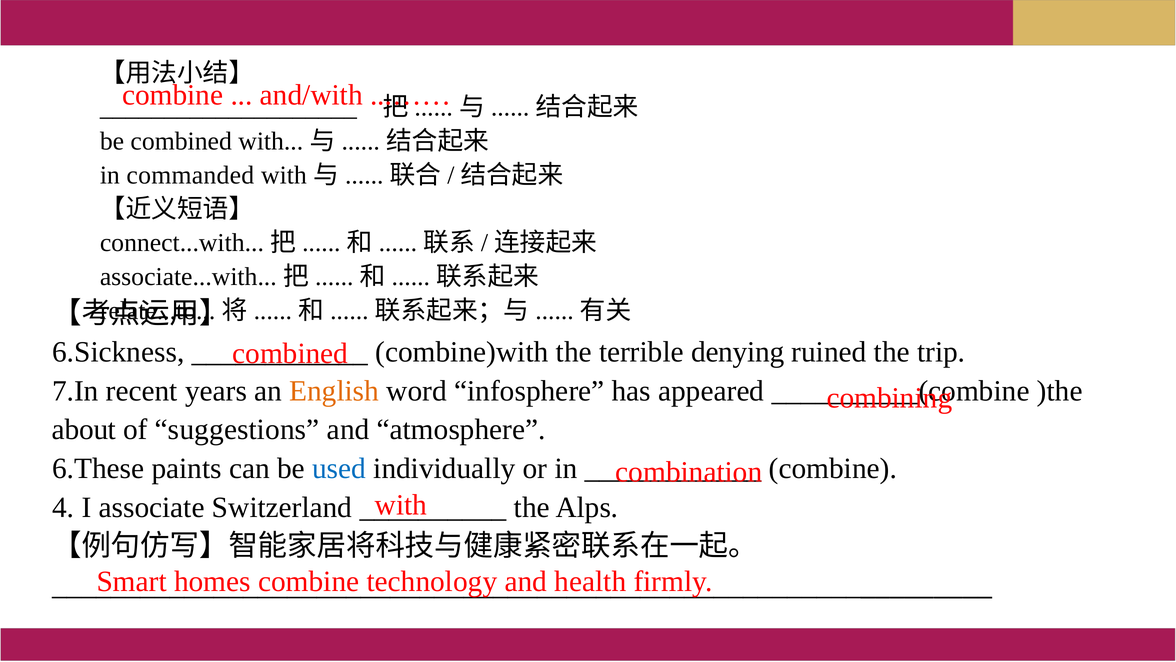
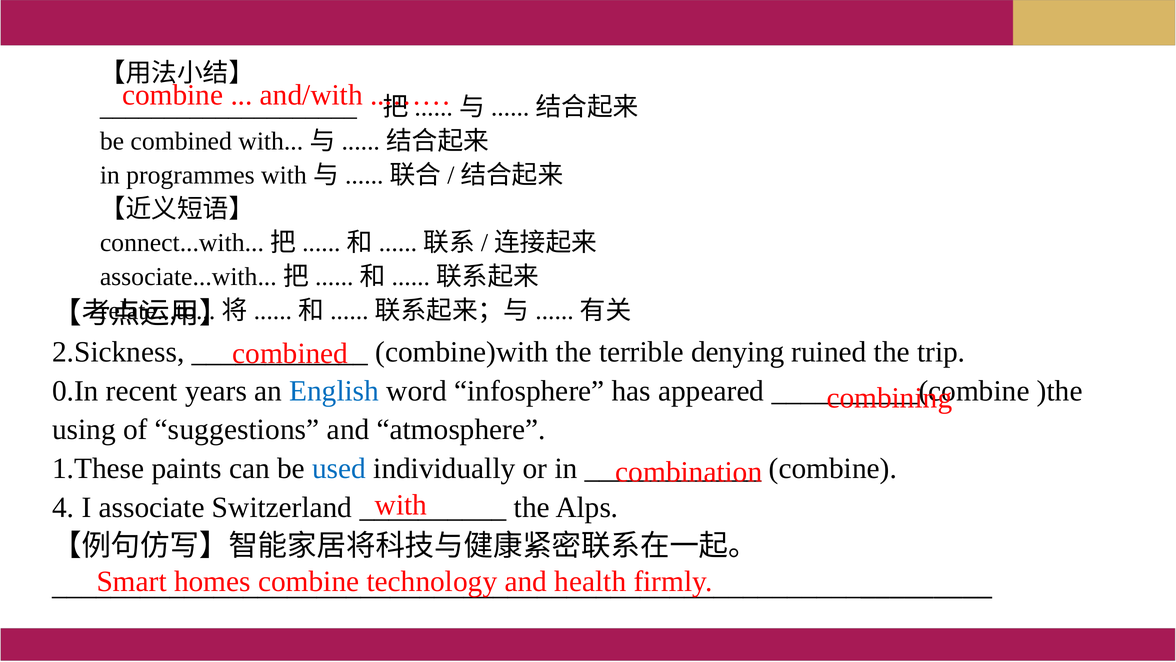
commanded: commanded -> programmes
6.Sickness: 6.Sickness -> 2.Sickness
7.In: 7.In -> 0.In
English colour: orange -> blue
about: about -> using
6.These: 6.These -> 1.These
